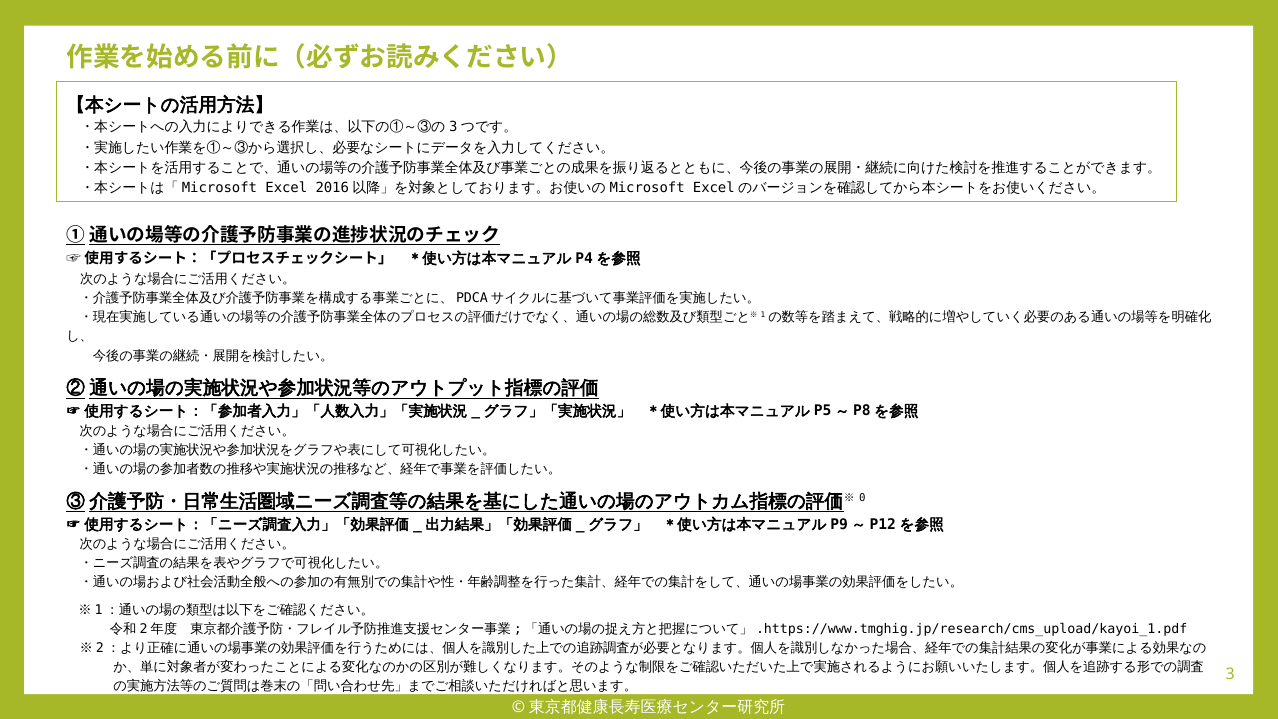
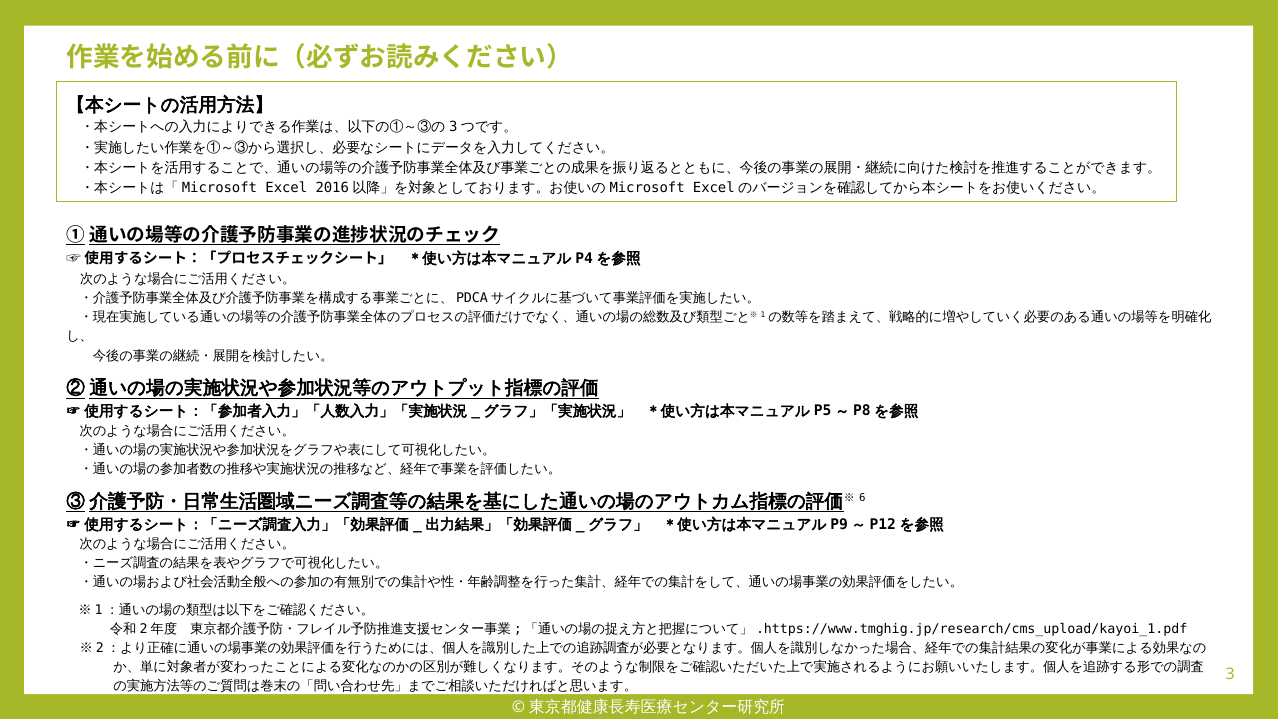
0: 0 -> 6
